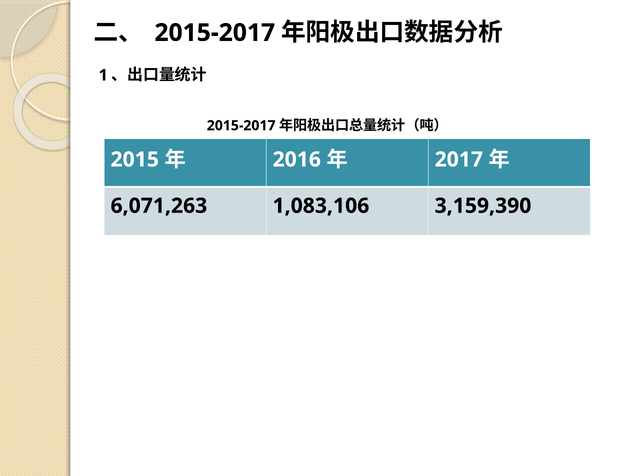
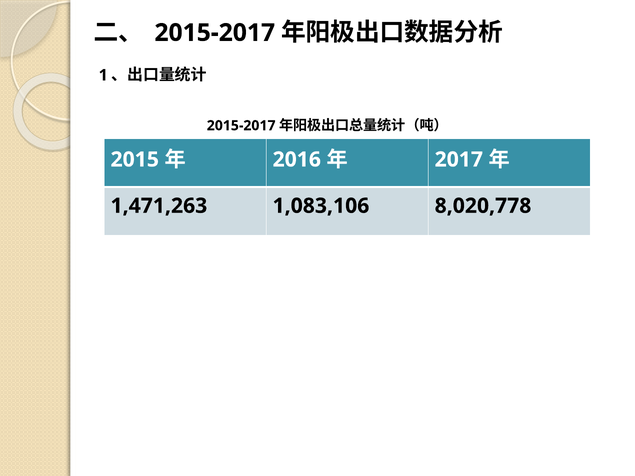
6,071,263: 6,071,263 -> 1,471,263
3,159,390: 3,159,390 -> 8,020,778
